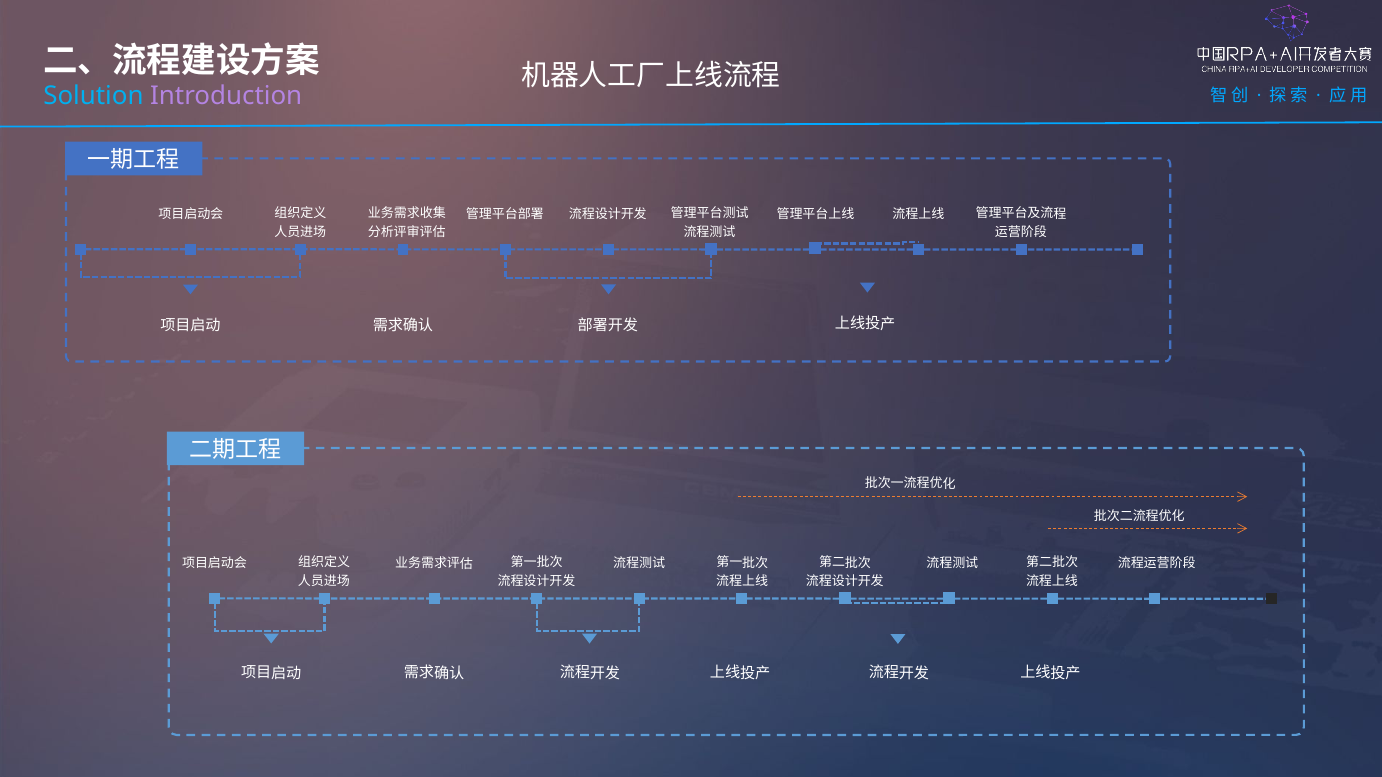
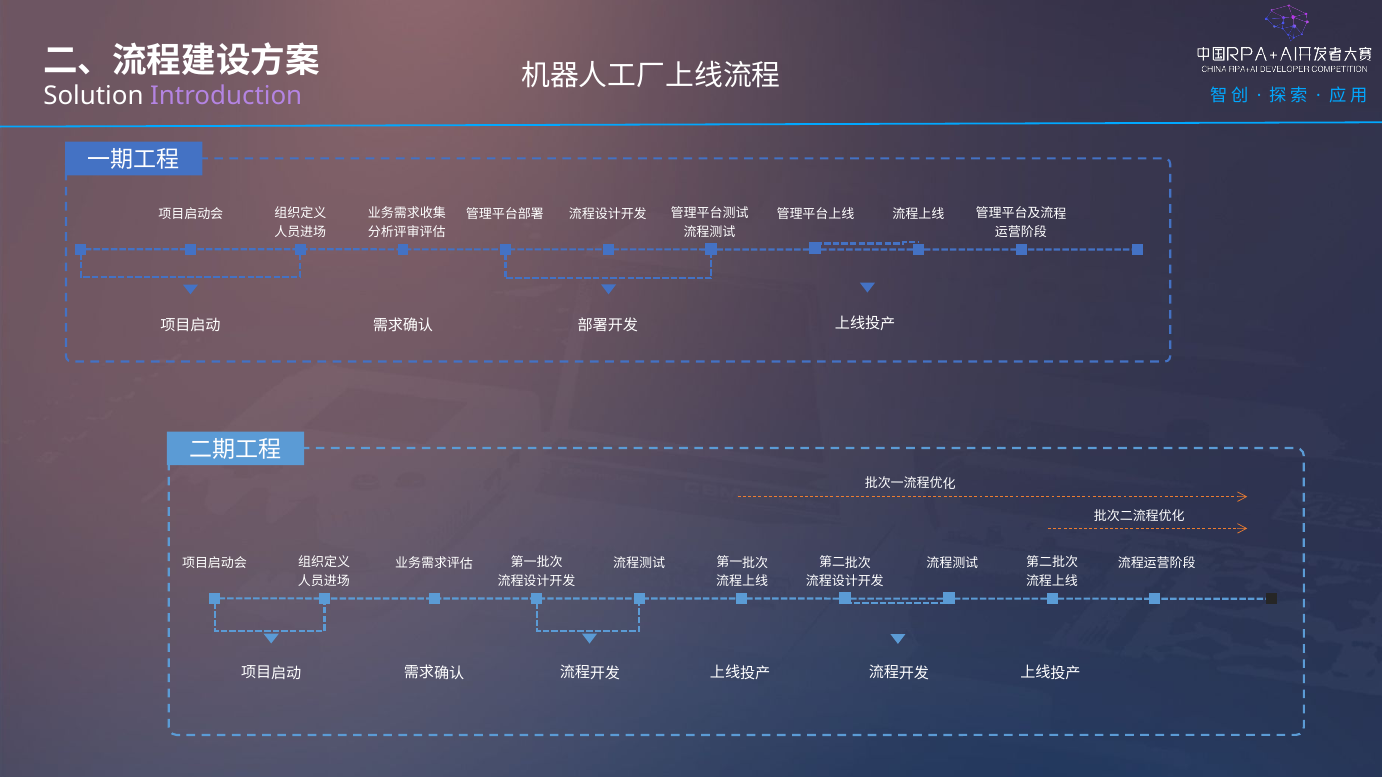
Solution colour: light blue -> white
